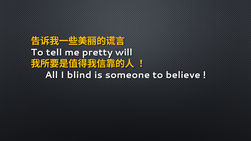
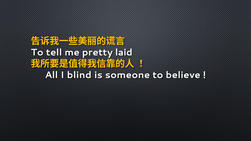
will: will -> laid
